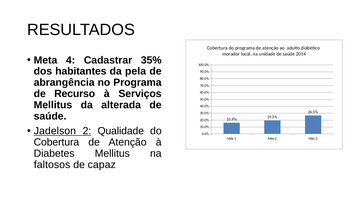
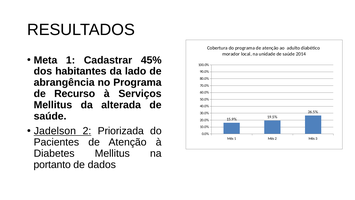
Meta 4: 4 -> 1
35%: 35% -> 45%
pela: pela -> lado
Qualidade: Qualidade -> Priorizada
Cobertura at (56, 142): Cobertura -> Pacientes
faltosos: faltosos -> portanto
capaz: capaz -> dados
